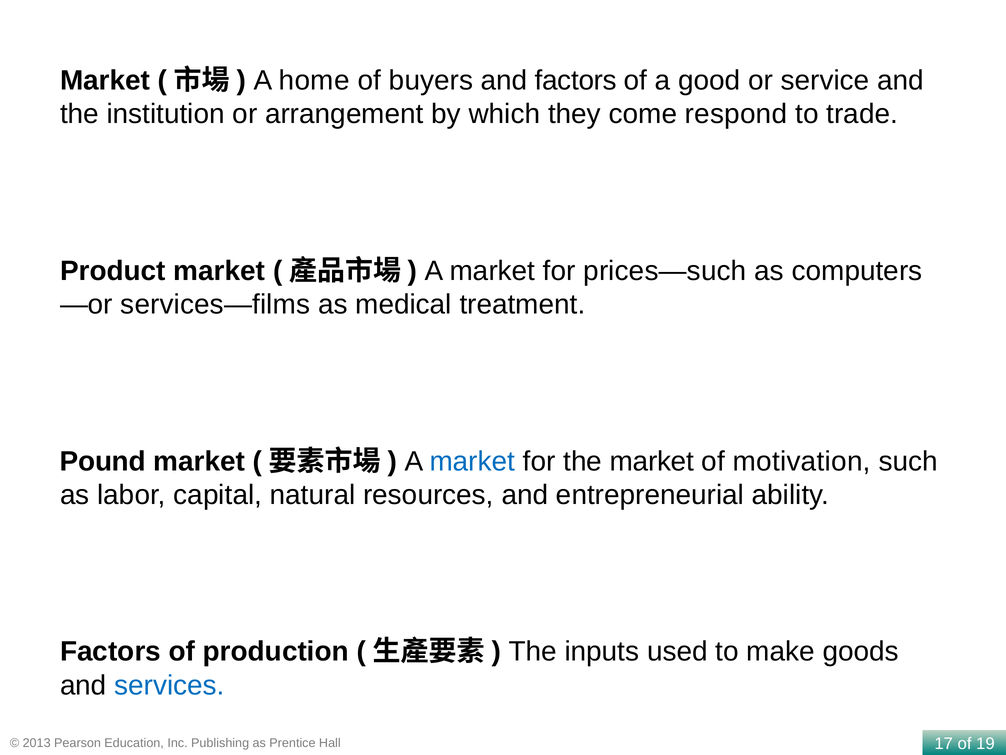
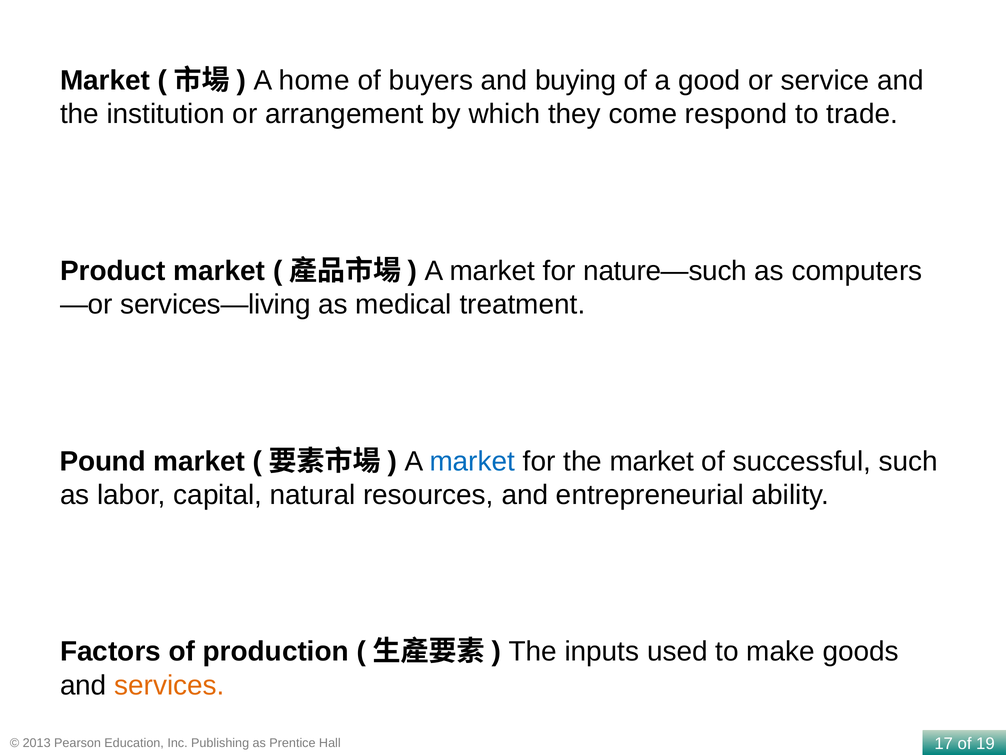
and factors: factors -> buying
prices—such: prices—such -> nature—such
services—films: services—films -> services—living
motivation: motivation -> successful
services colour: blue -> orange
